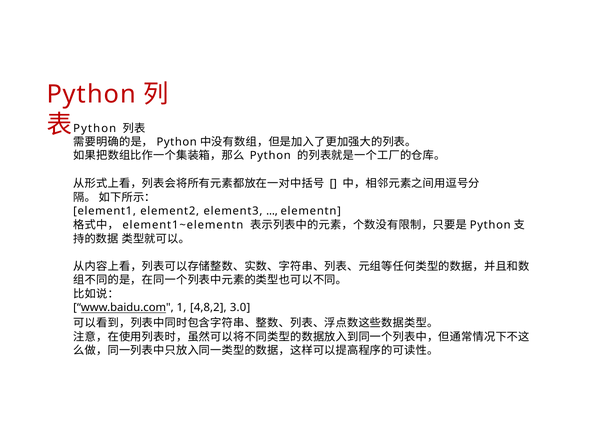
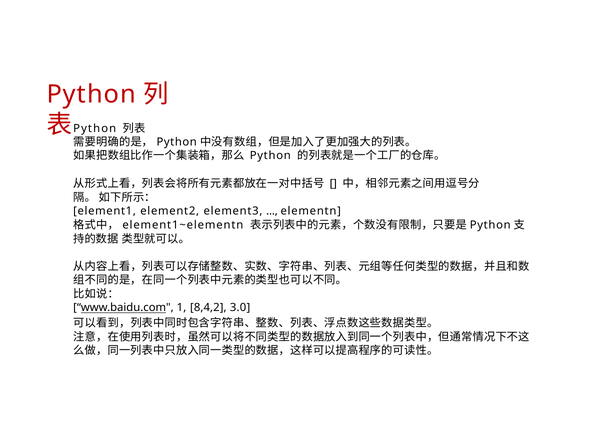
4,8,2: 4,8,2 -> 8,4,2
